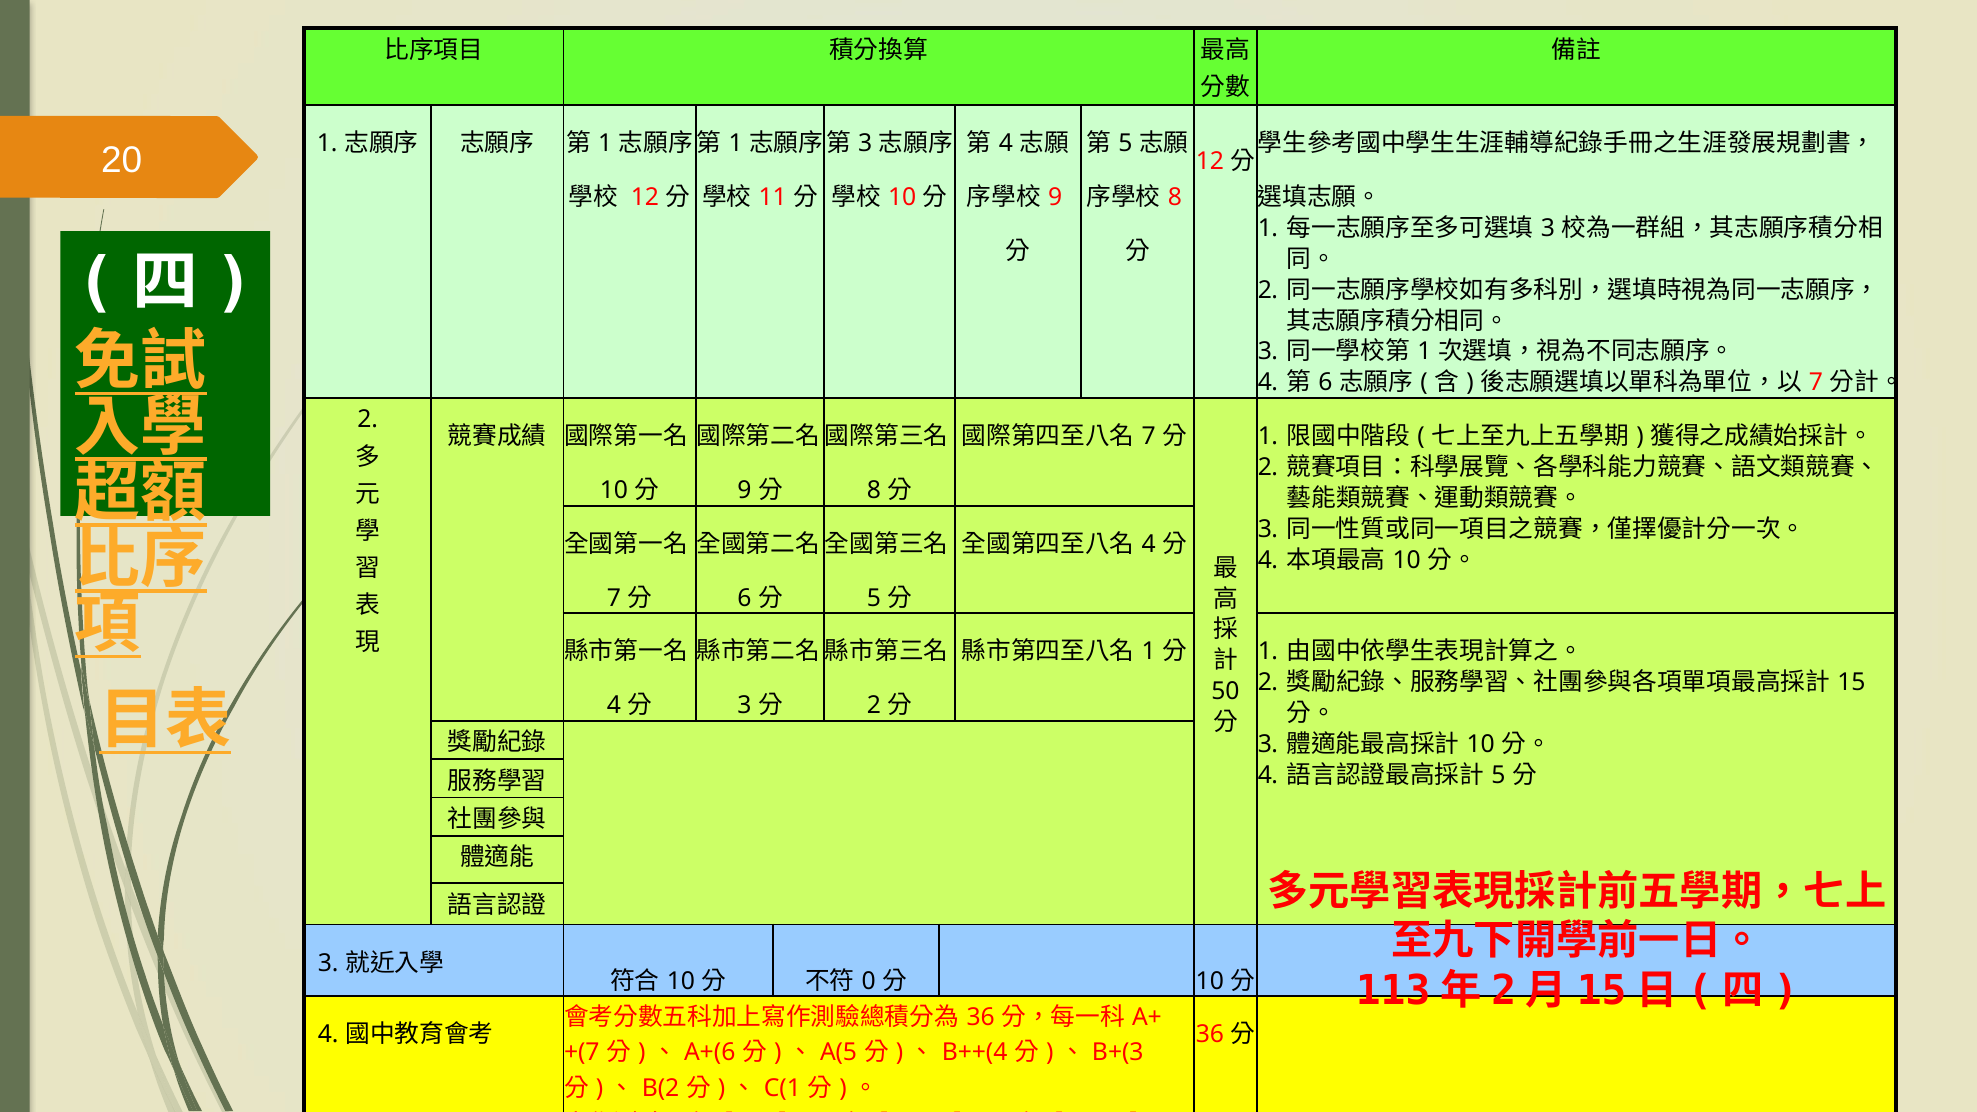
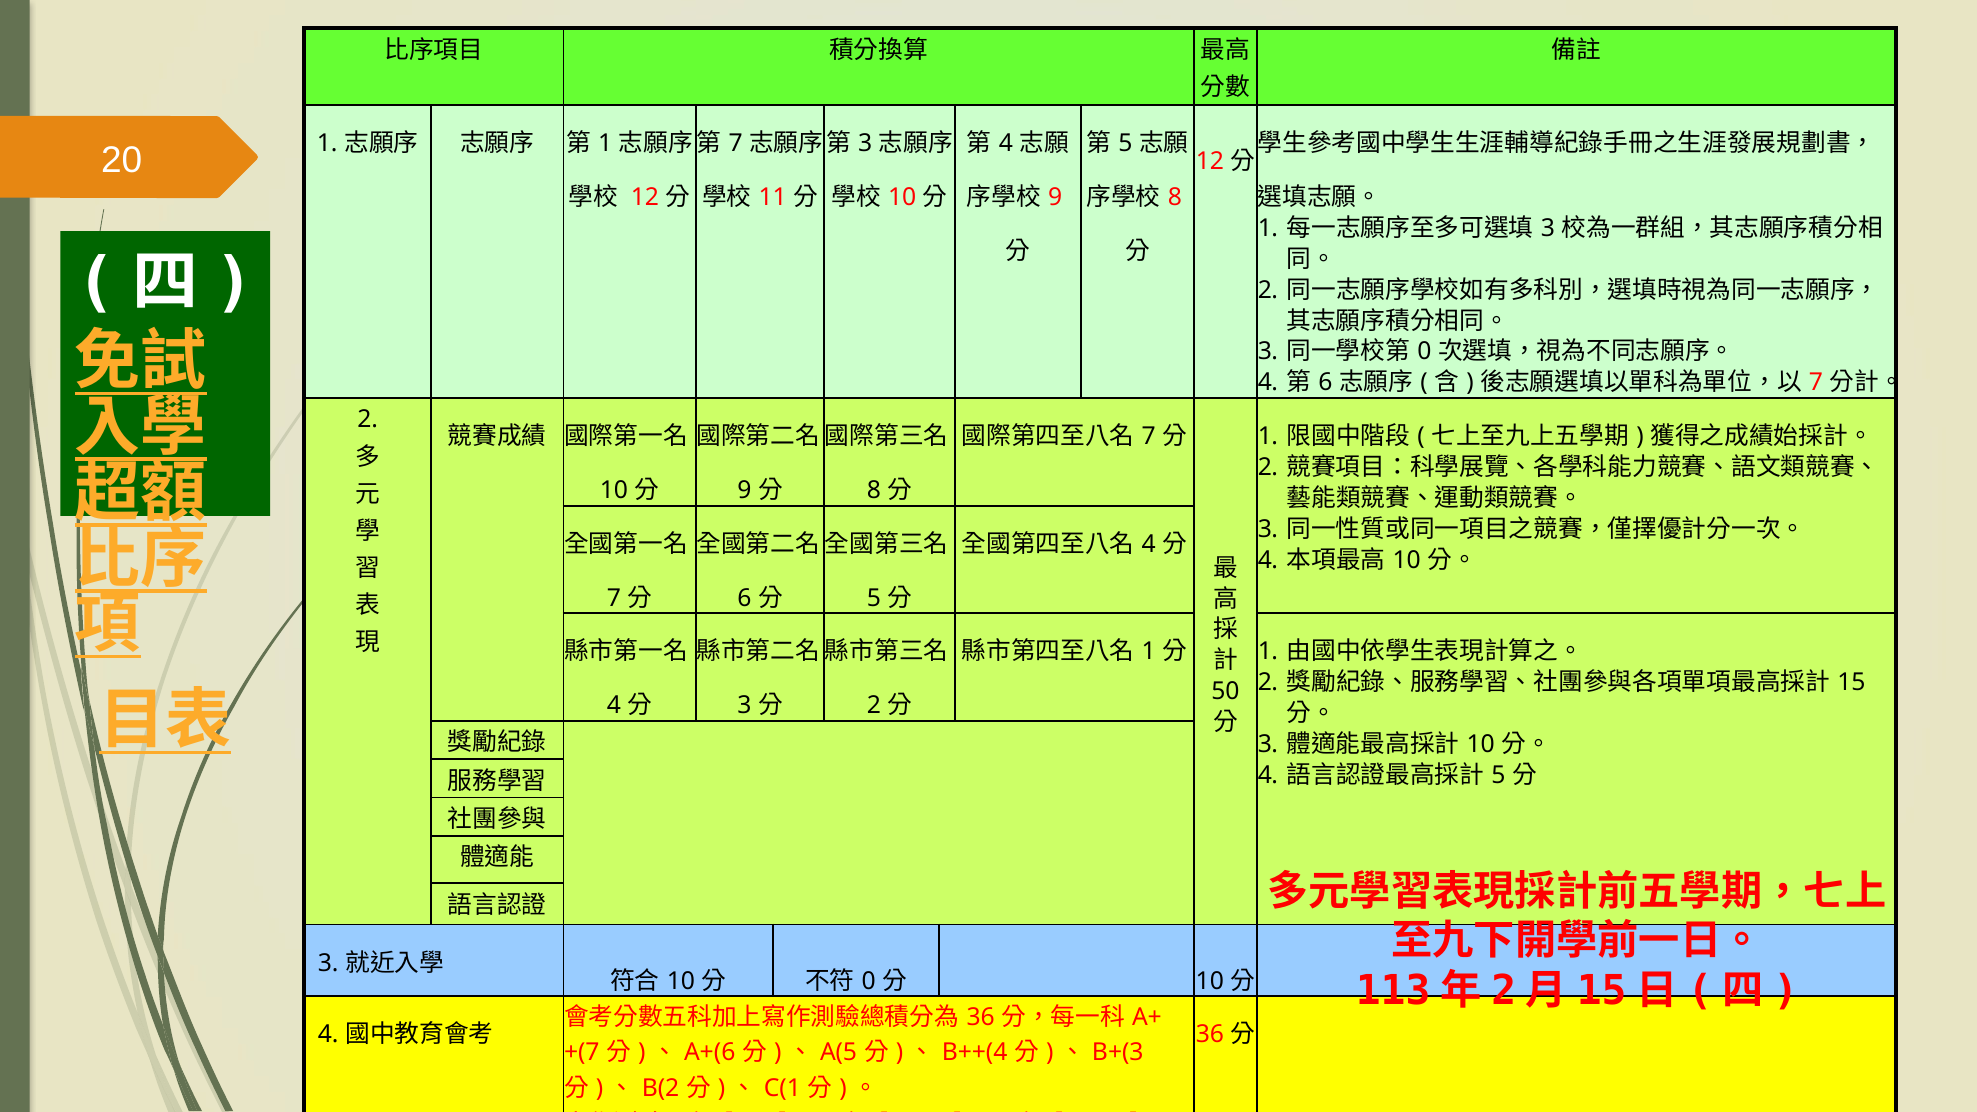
1 at (736, 144): 1 -> 7
1 at (1424, 352): 1 -> 0
